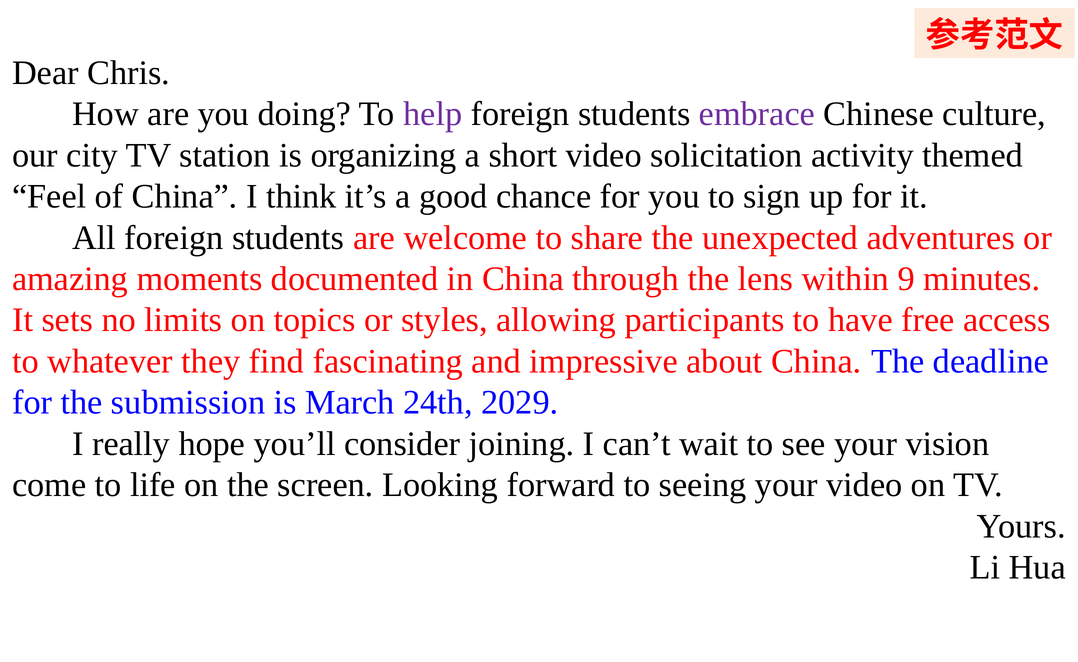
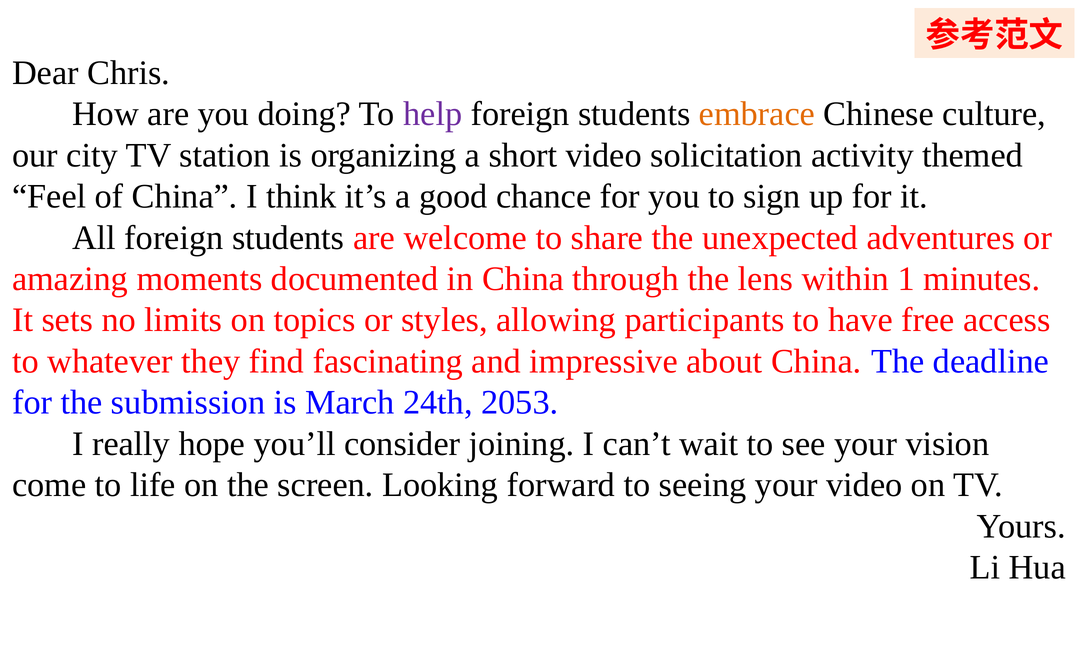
embrace colour: purple -> orange
9: 9 -> 1
2029: 2029 -> 2053
